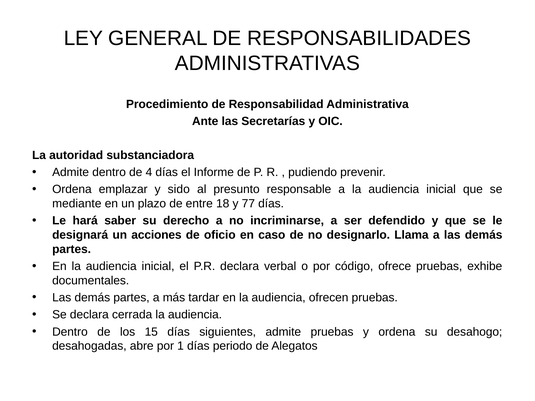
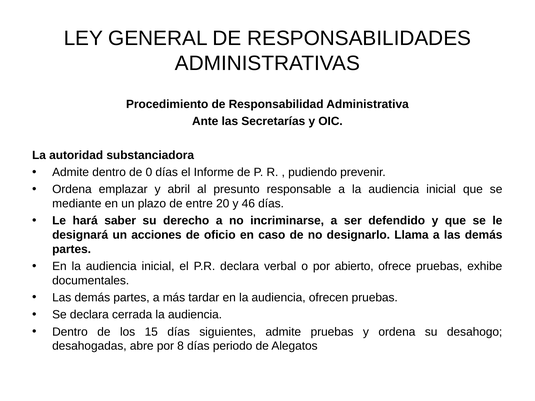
4: 4 -> 0
sido: sido -> abril
18: 18 -> 20
77: 77 -> 46
código: código -> abierto
1: 1 -> 8
